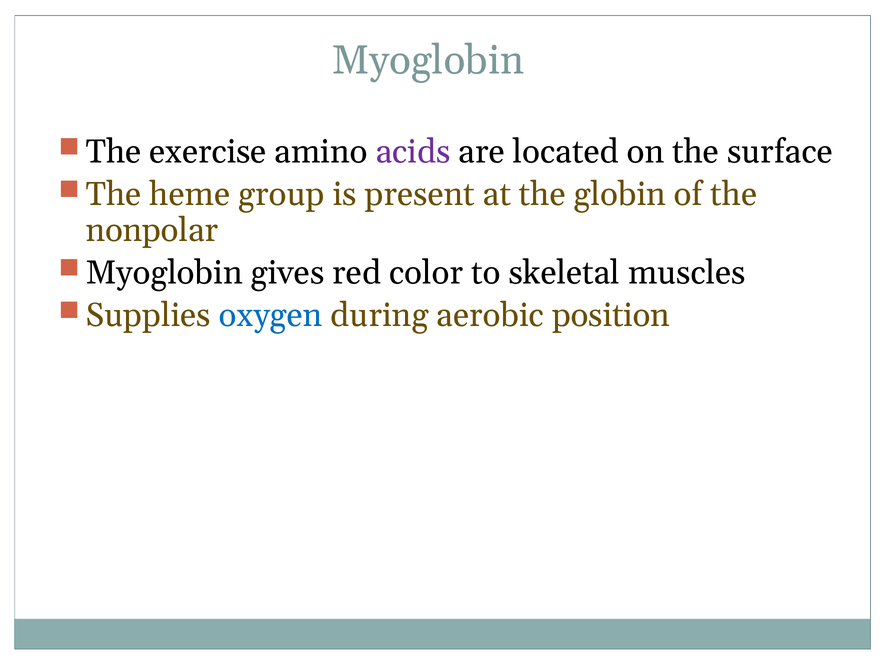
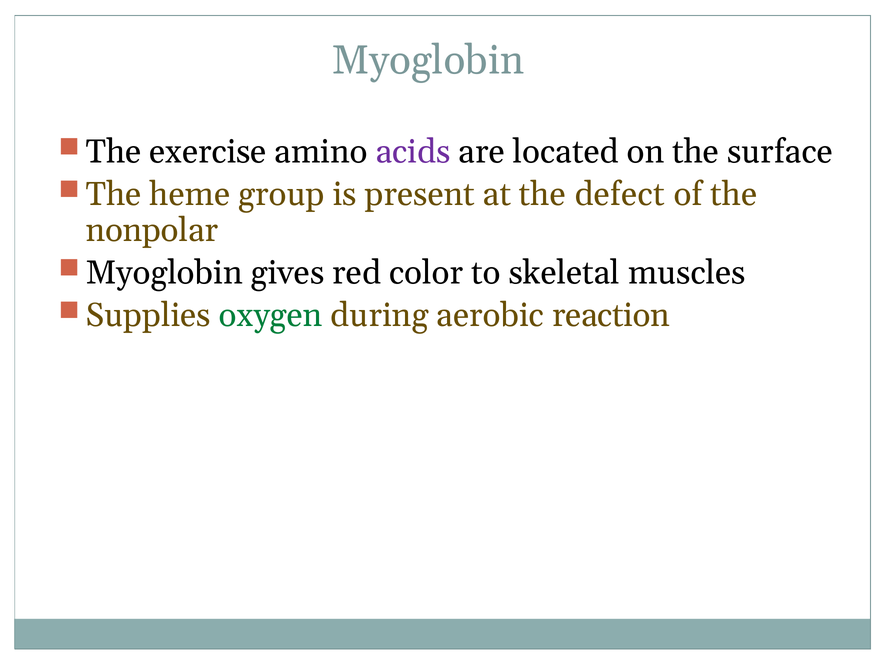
globin: globin -> defect
oxygen colour: blue -> green
position: position -> reaction
